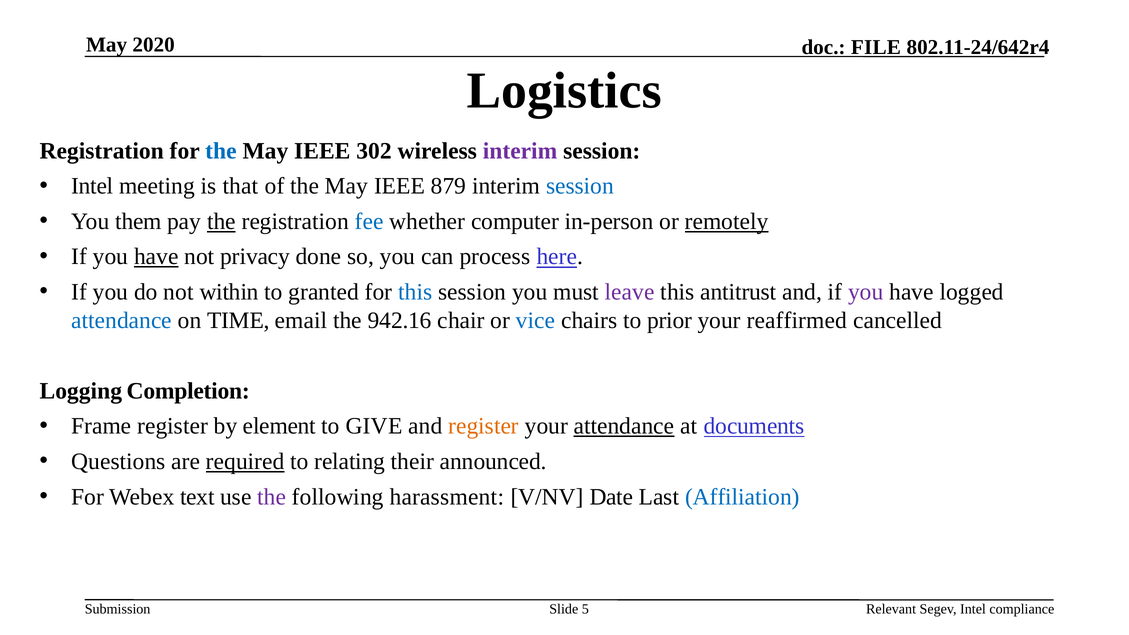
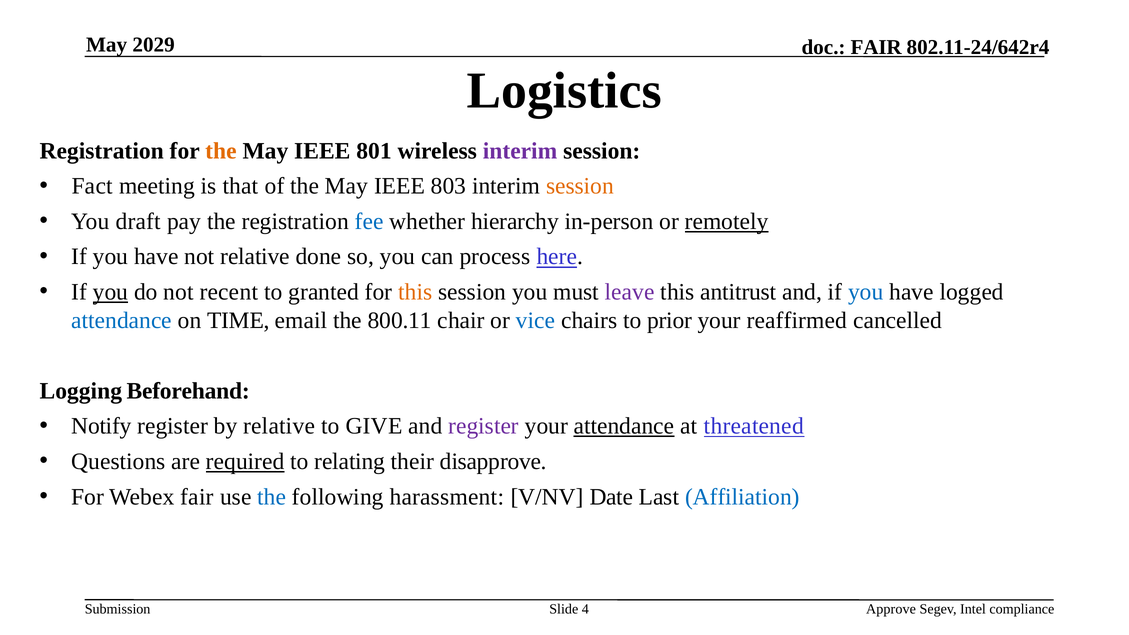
2020: 2020 -> 2029
FILE at (876, 47): FILE -> FAIR
the at (221, 151) colour: blue -> orange
302: 302 -> 801
Intel at (92, 186): Intel -> Fact
879: 879 -> 803
session at (580, 186) colour: blue -> orange
them: them -> draft
the at (221, 221) underline: present -> none
computer: computer -> hierarchy
have at (156, 257) underline: present -> none
not privacy: privacy -> relative
you at (110, 292) underline: none -> present
within: within -> recent
this at (415, 292) colour: blue -> orange
you at (866, 292) colour: purple -> blue
942.16: 942.16 -> 800.11
Completion: Completion -> Beforehand
Frame: Frame -> Notify
by element: element -> relative
register at (484, 426) colour: orange -> purple
documents: documents -> threatened
announced: announced -> disapprove
Webex text: text -> fair
the at (272, 497) colour: purple -> blue
5: 5 -> 4
Relevant: Relevant -> Approve
